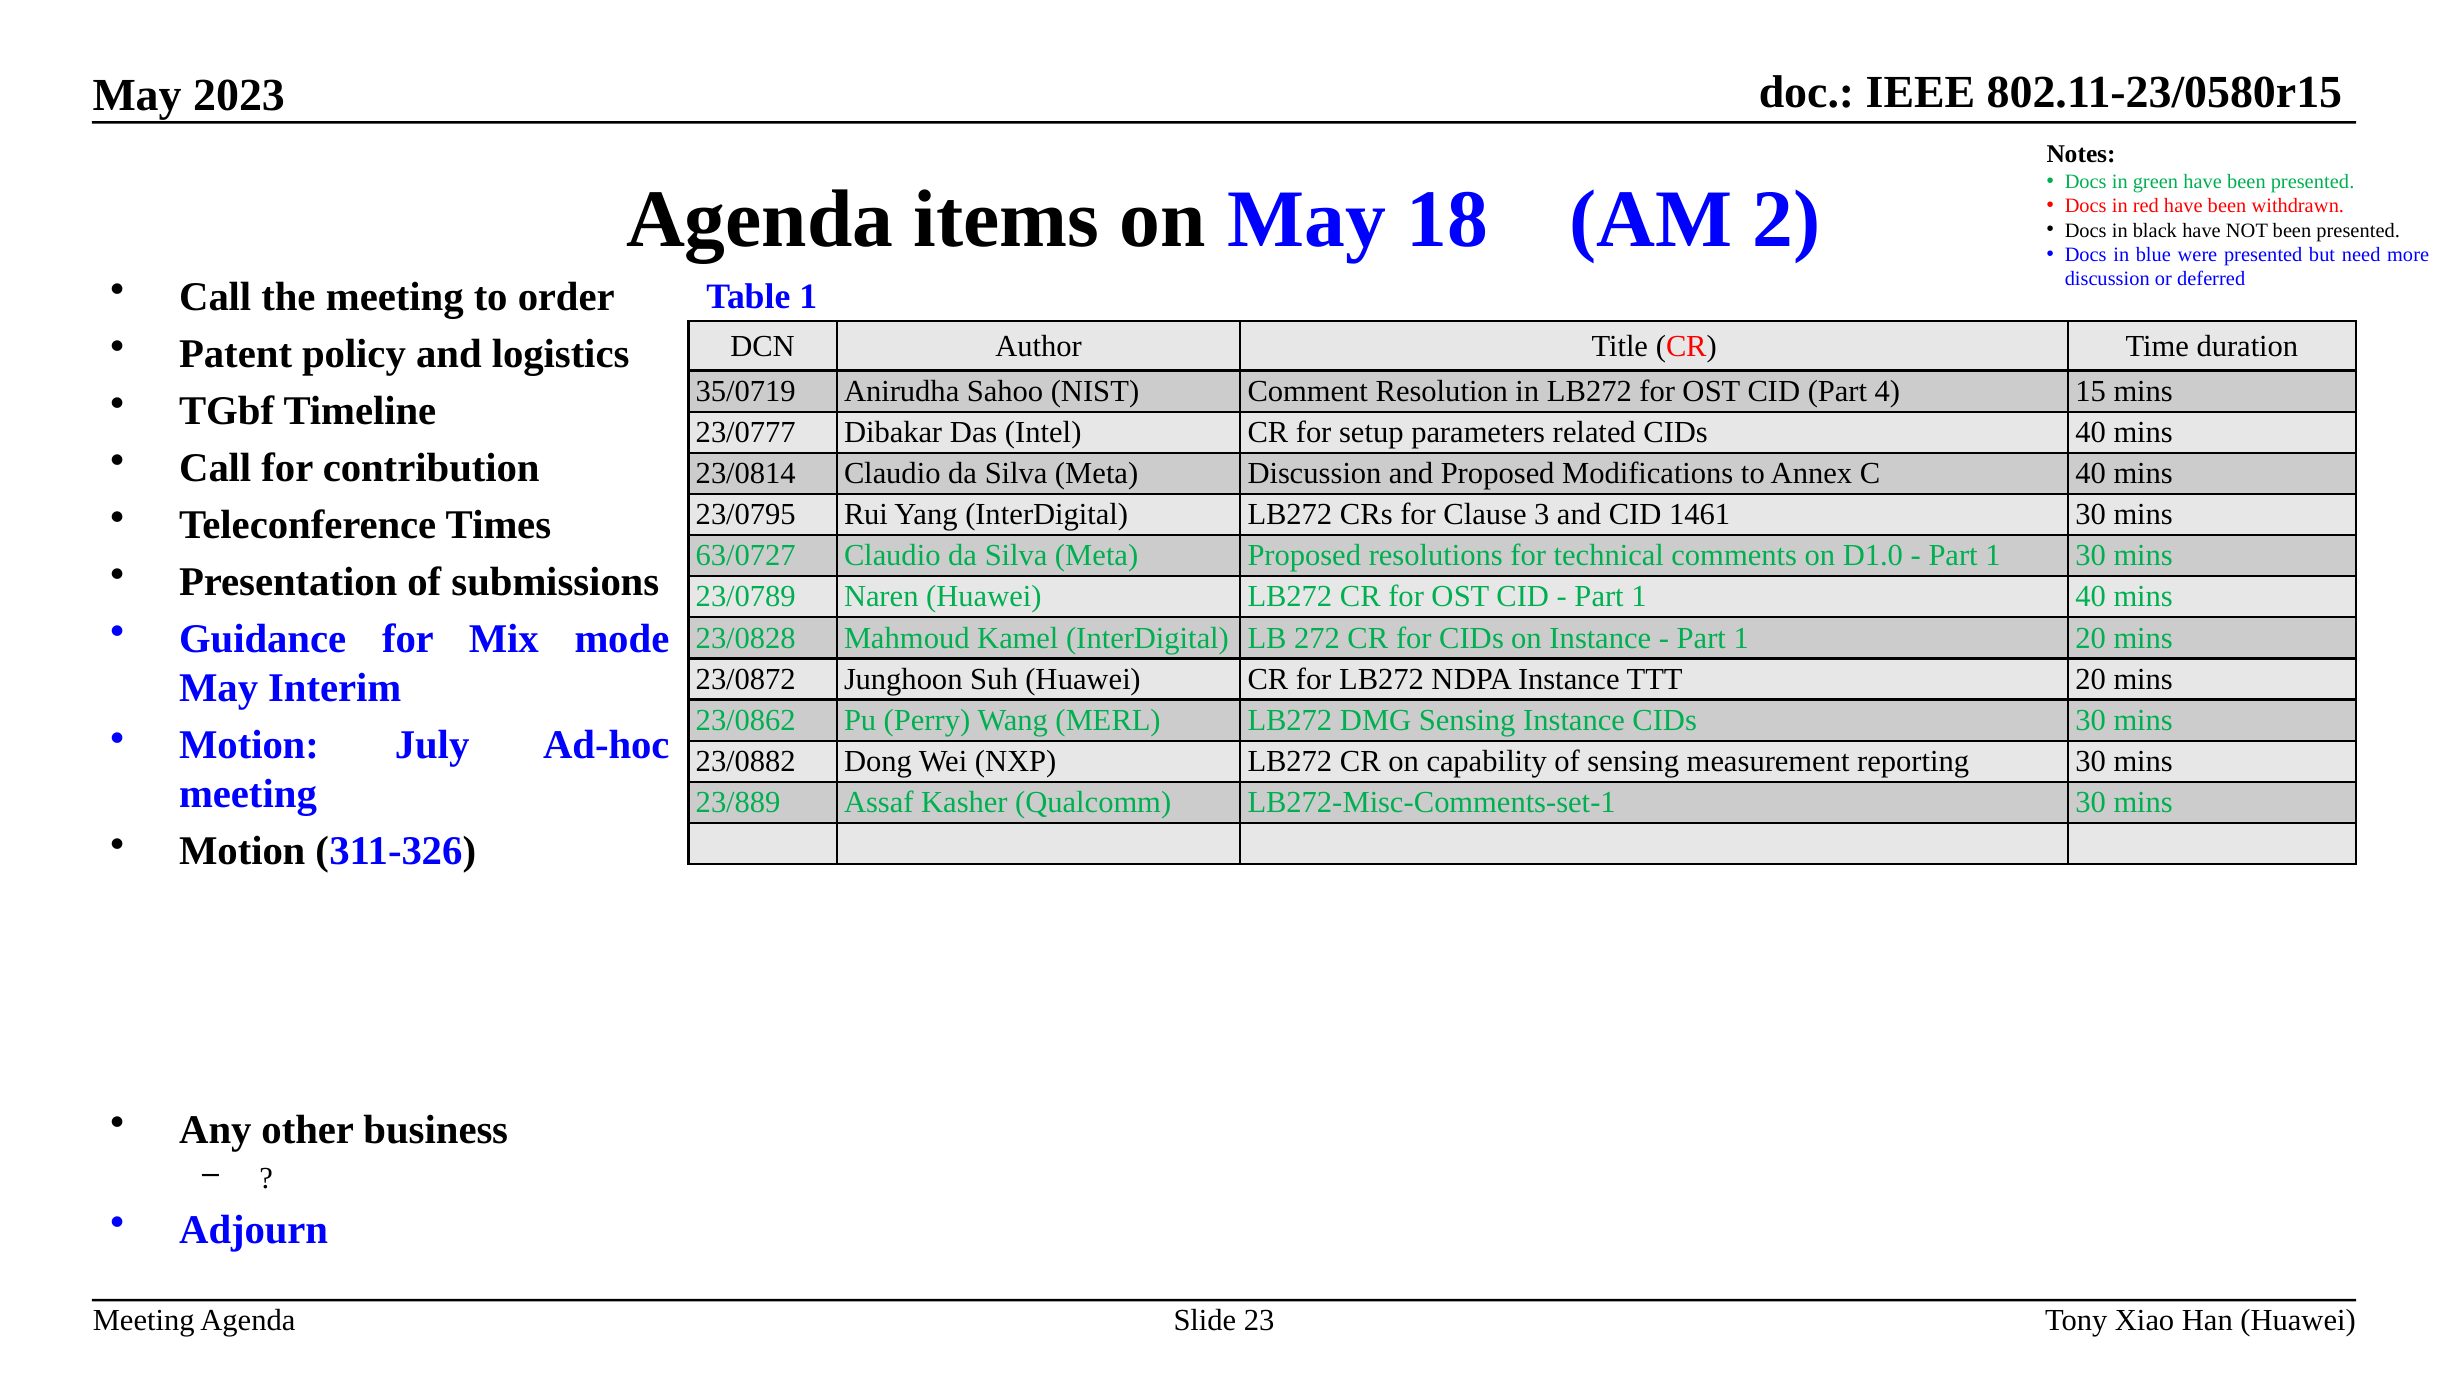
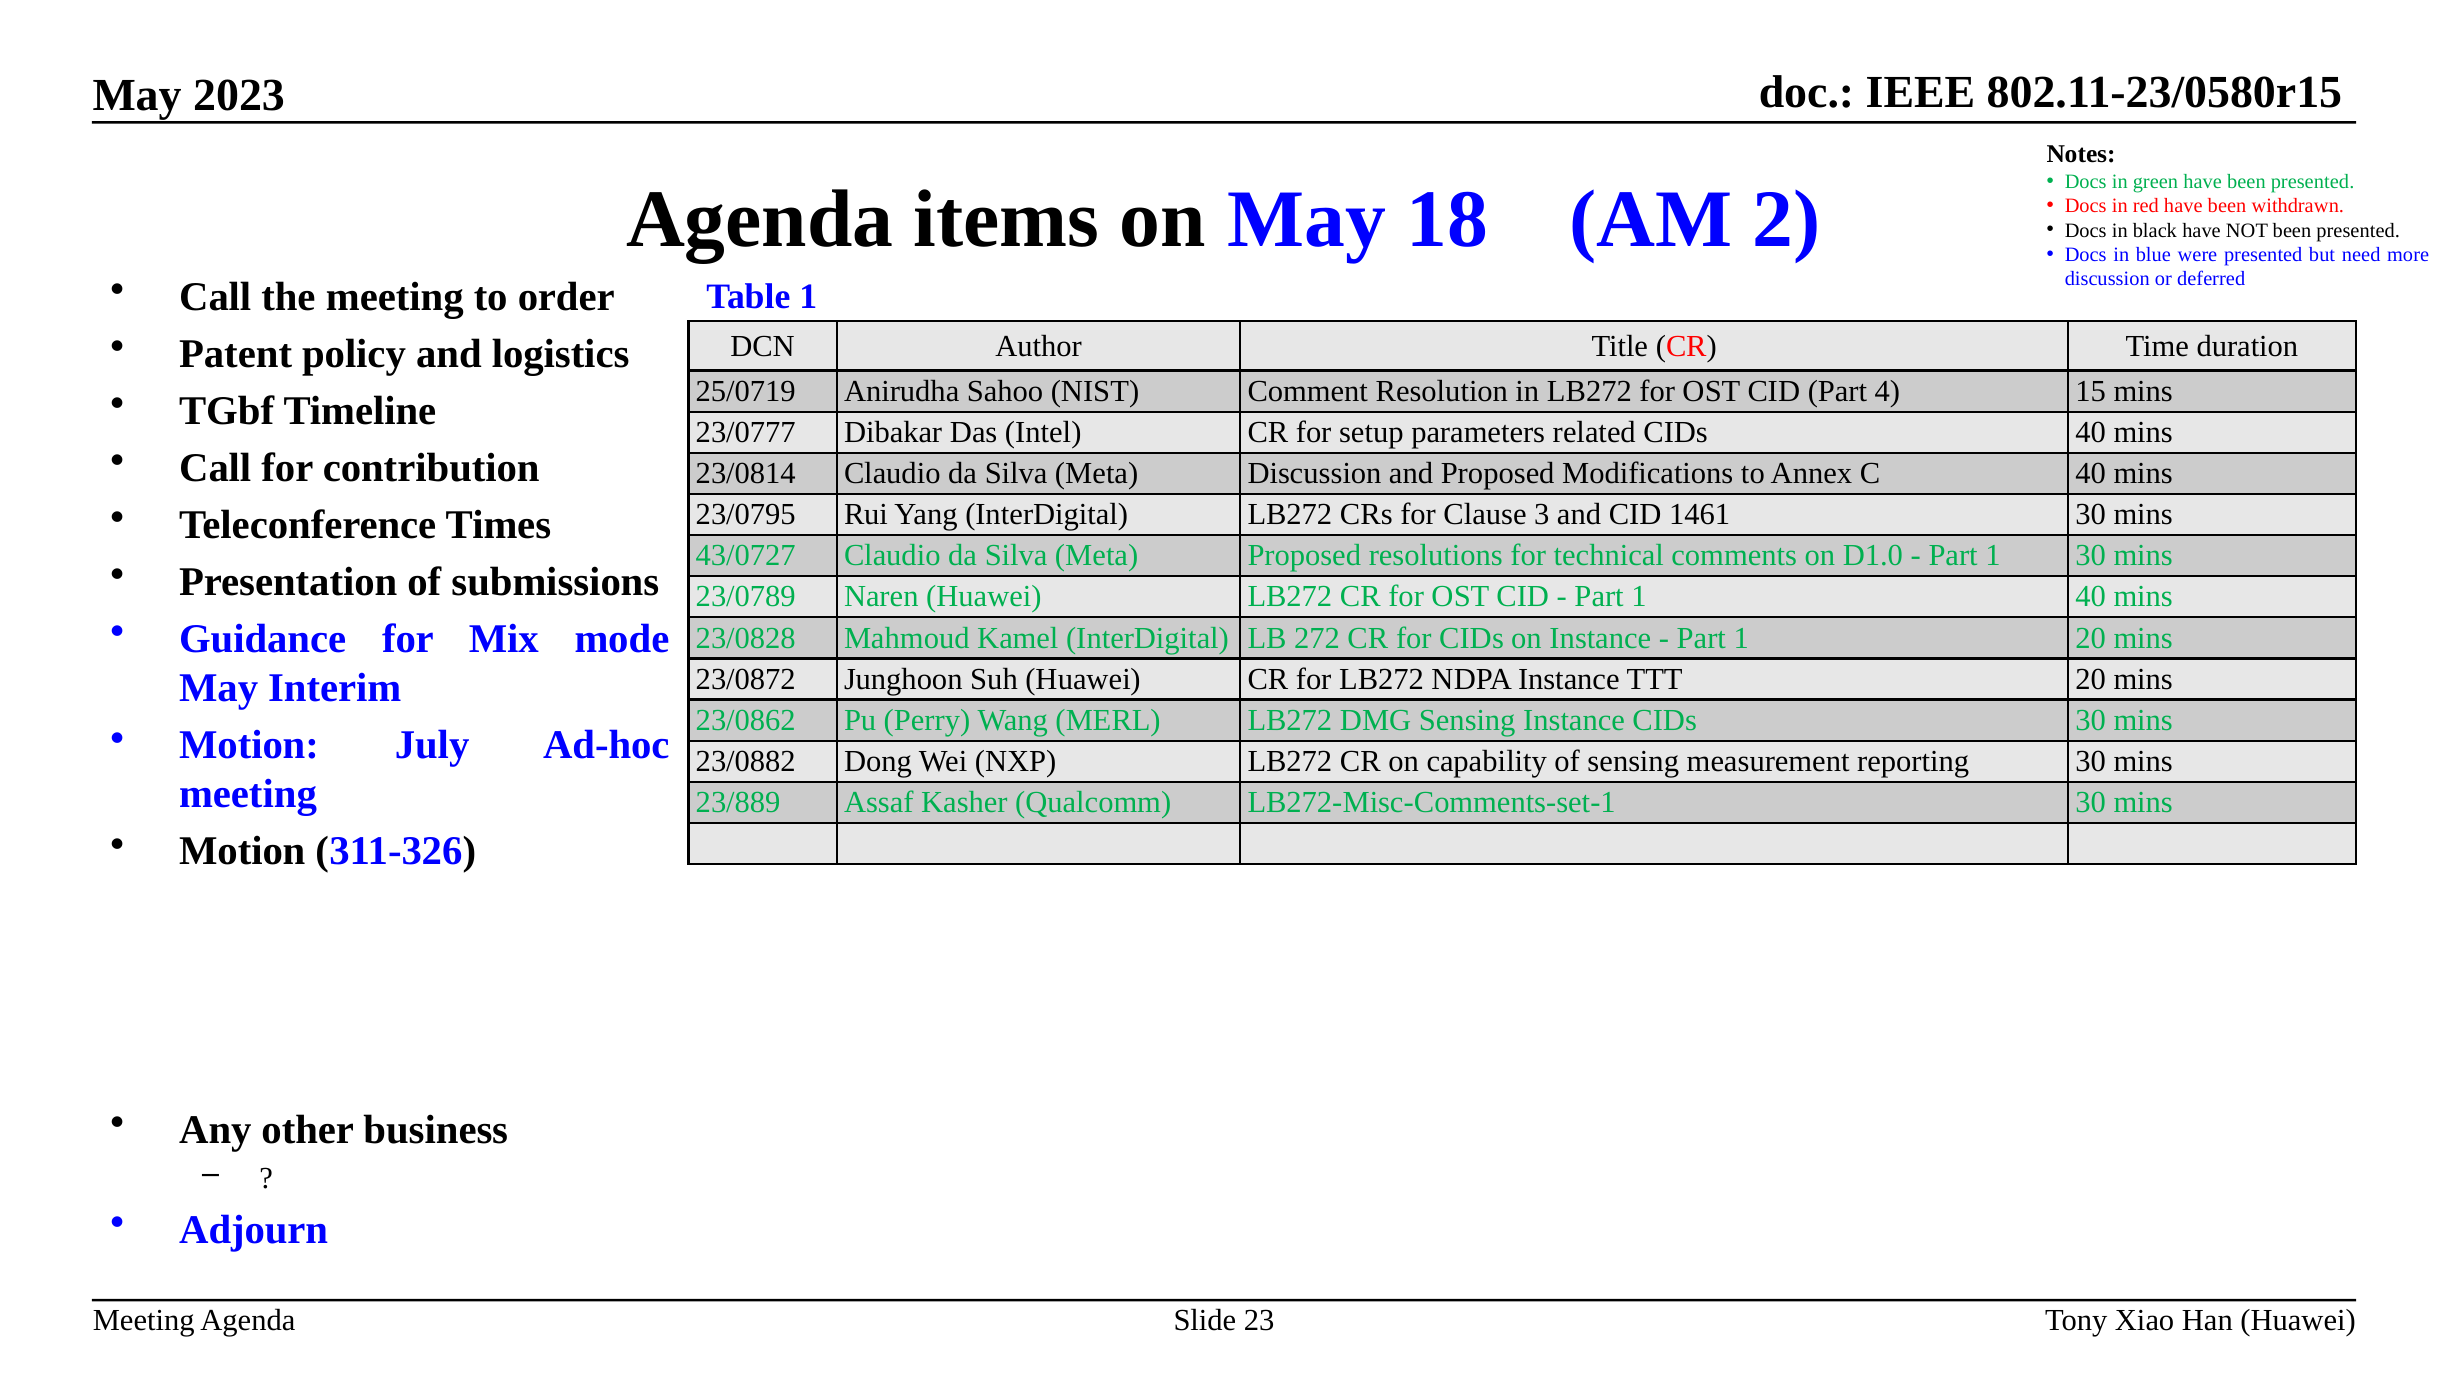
35/0719: 35/0719 -> 25/0719
63/0727: 63/0727 -> 43/0727
